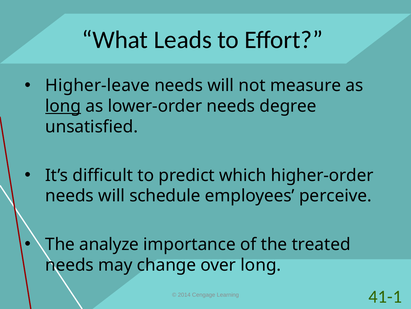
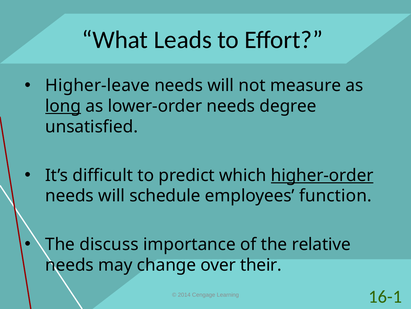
higher-order underline: none -> present
perceive: perceive -> function
analyze: analyze -> discuss
treated: treated -> relative
over long: long -> their
41-1: 41-1 -> 16-1
